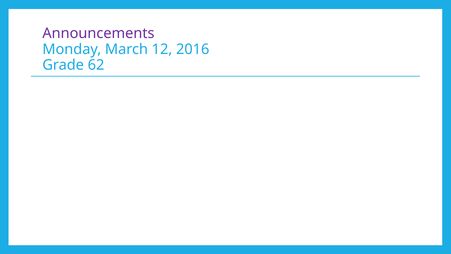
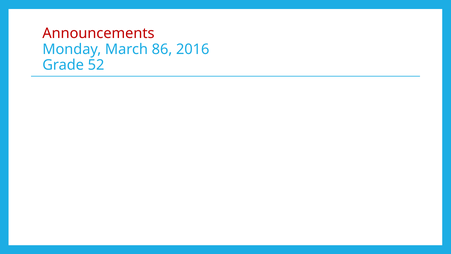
Announcements colour: purple -> red
12: 12 -> 86
62: 62 -> 52
